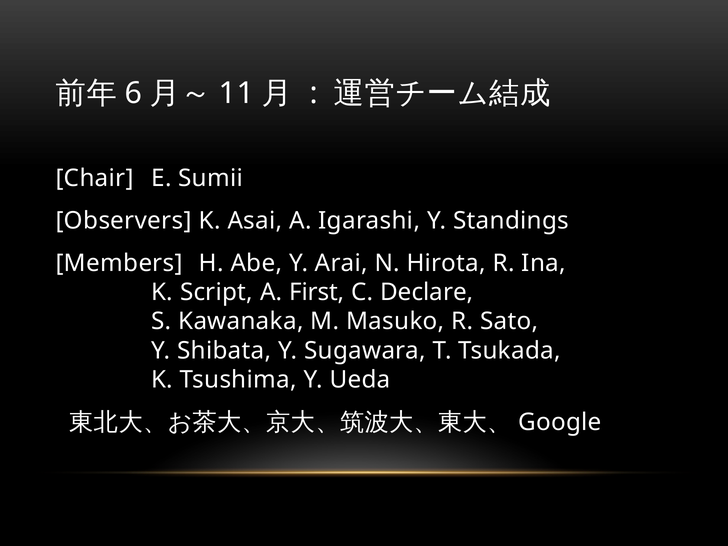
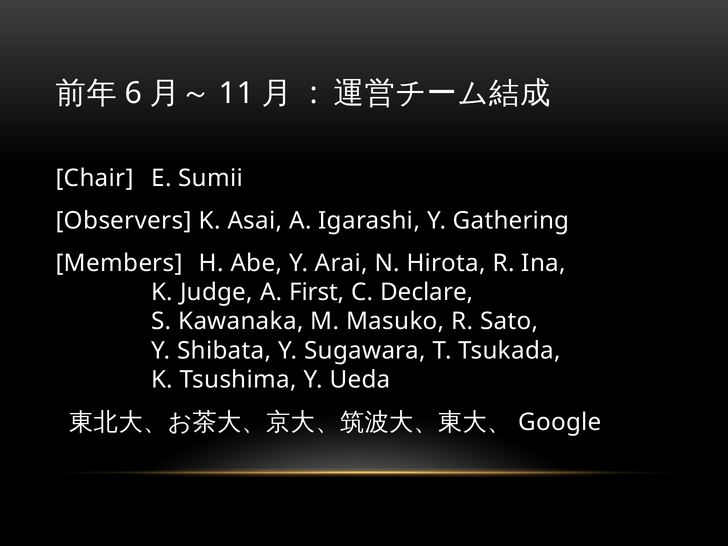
Standings: Standings -> Gathering
Script: Script -> Judge
